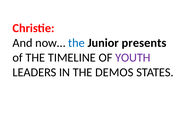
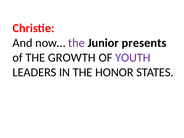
the at (76, 43) colour: blue -> purple
TIMELINE: TIMELINE -> GROWTH
DEMOS: DEMOS -> HONOR
